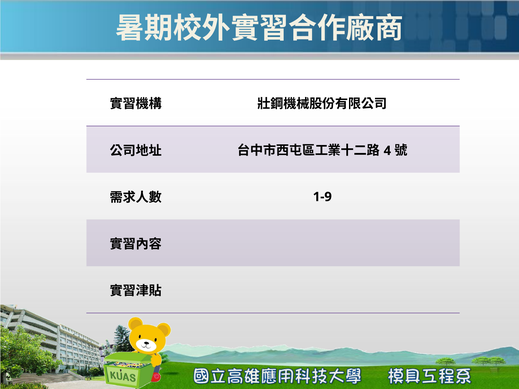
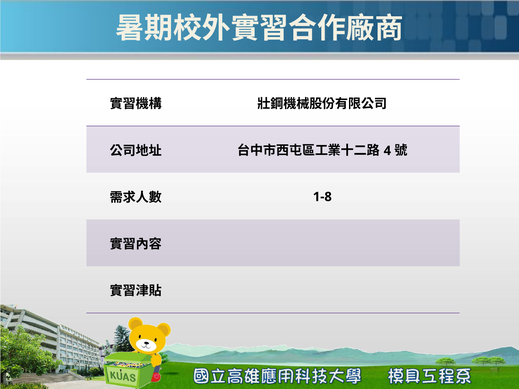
1-9: 1-9 -> 1-8
